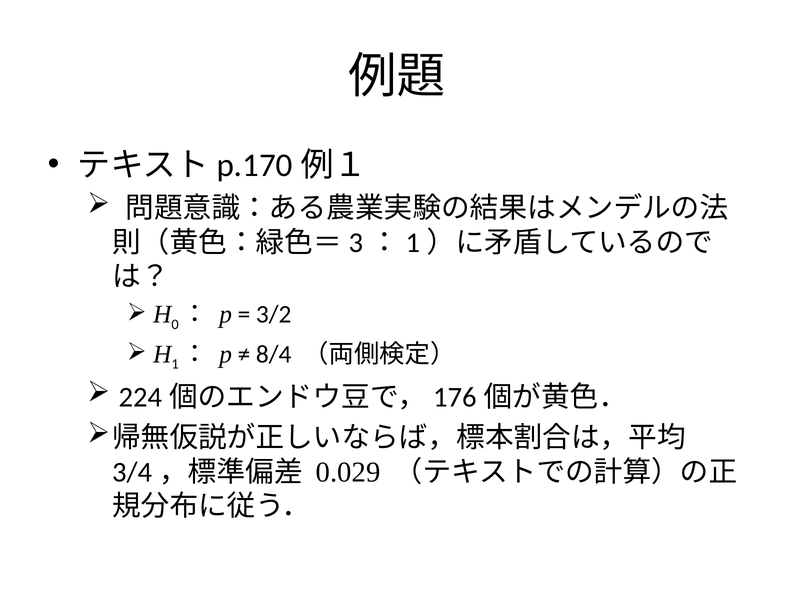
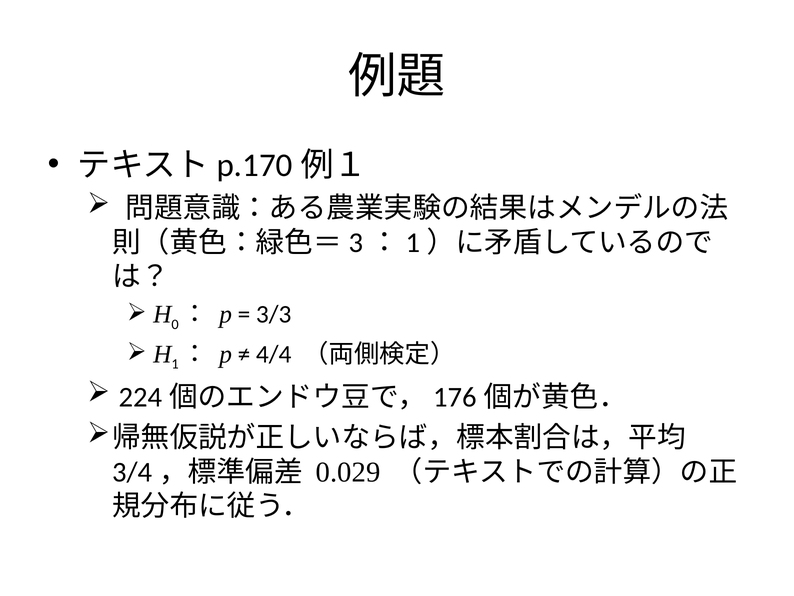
3/2: 3/2 -> 3/3
8/4: 8/4 -> 4/4
